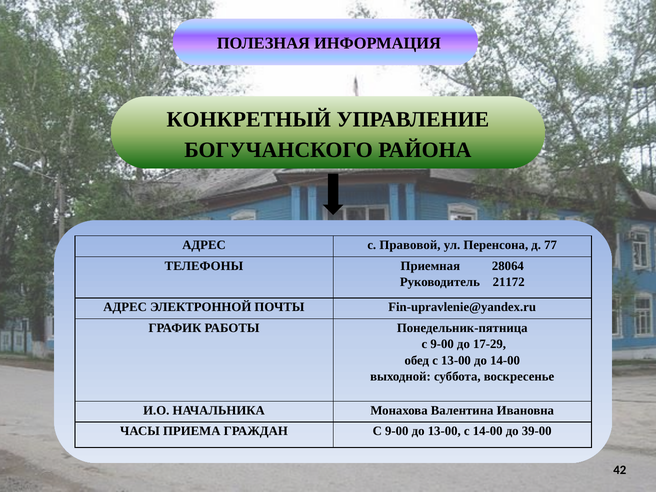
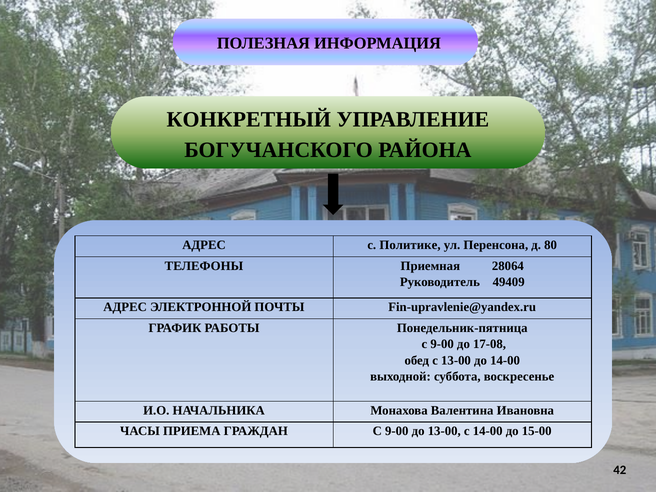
Правовой: Правовой -> Политике
77: 77 -> 80
21172: 21172 -> 49409
17-29: 17-29 -> 17-08
39-00: 39-00 -> 15-00
